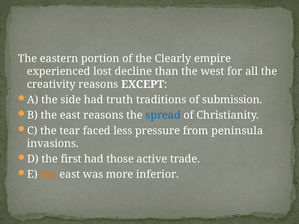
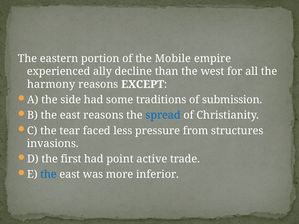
Clearly: Clearly -> Mobile
lost: lost -> ally
creativity: creativity -> harmony
truth: truth -> some
peninsula: peninsula -> structures
those: those -> point
the at (49, 175) colour: orange -> blue
